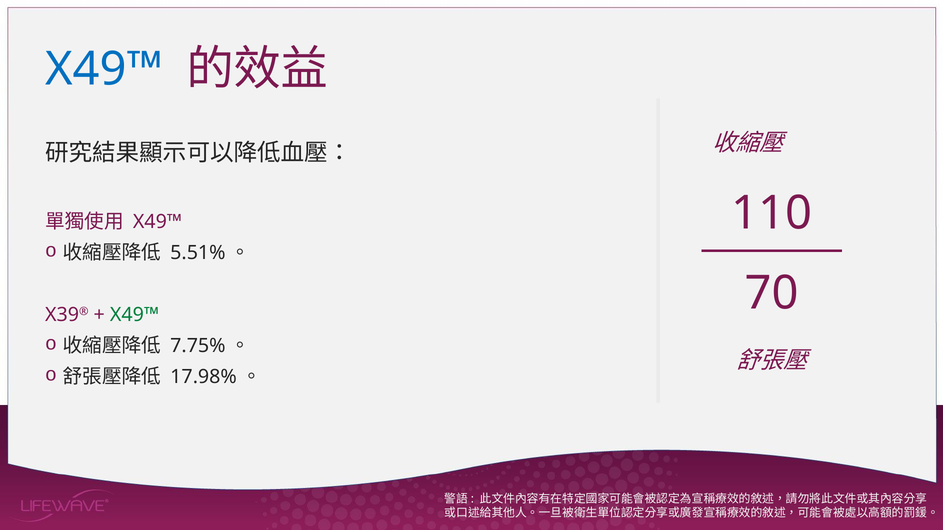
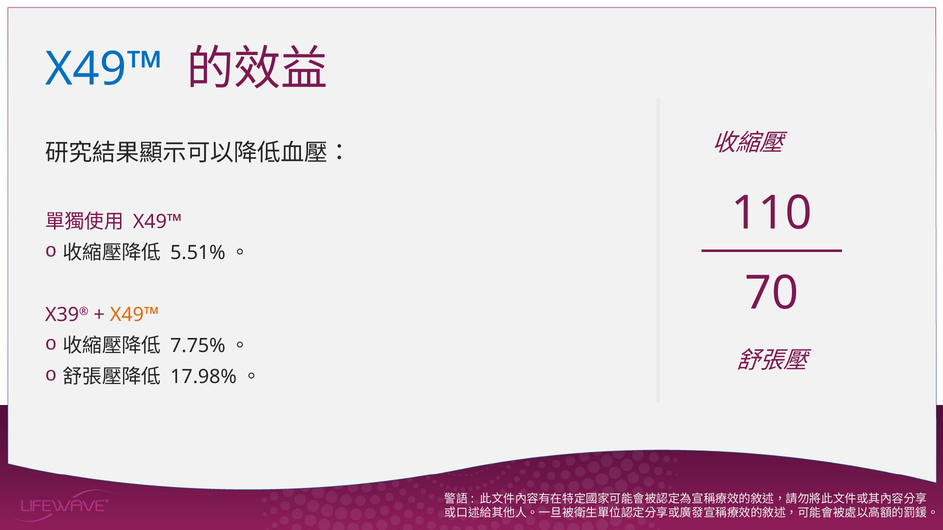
X49™ at (135, 315) colour: green -> orange
